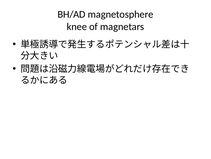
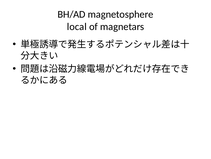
knee: knee -> local
